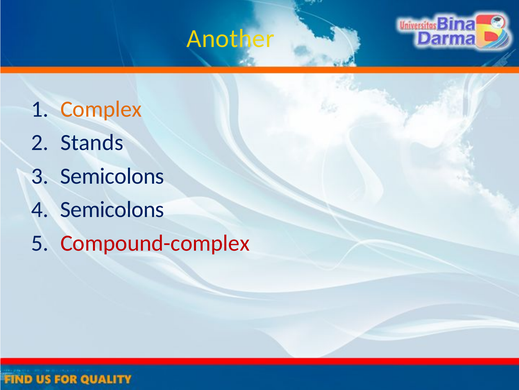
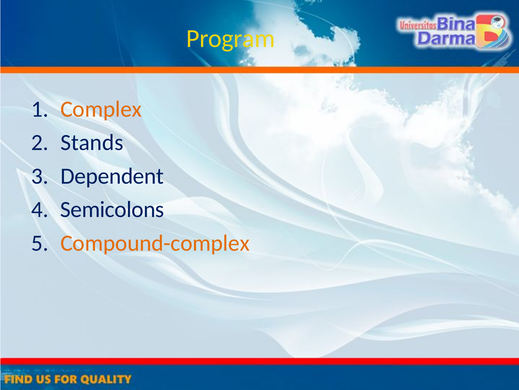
Another: Another -> Program
Semicolons at (112, 176): Semicolons -> Dependent
Compound-complex colour: red -> orange
